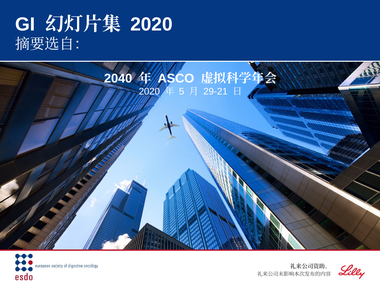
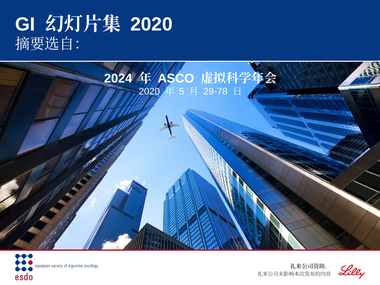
2040: 2040 -> 2024
29-21: 29-21 -> 29-78
